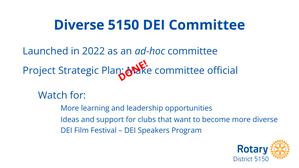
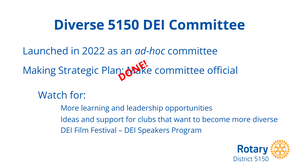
Project: Project -> Making
